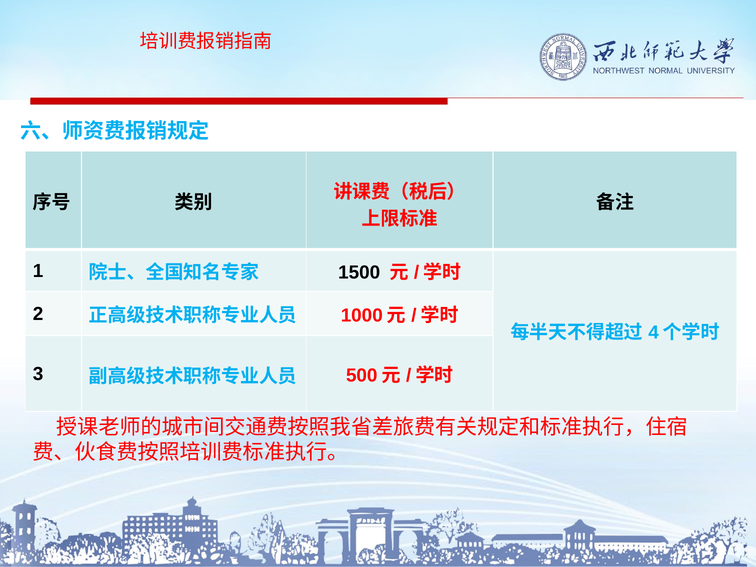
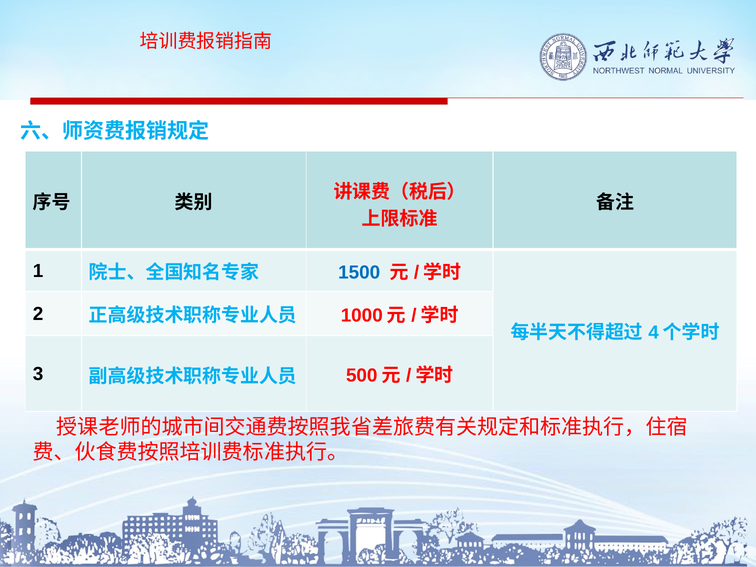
1500 colour: black -> blue
